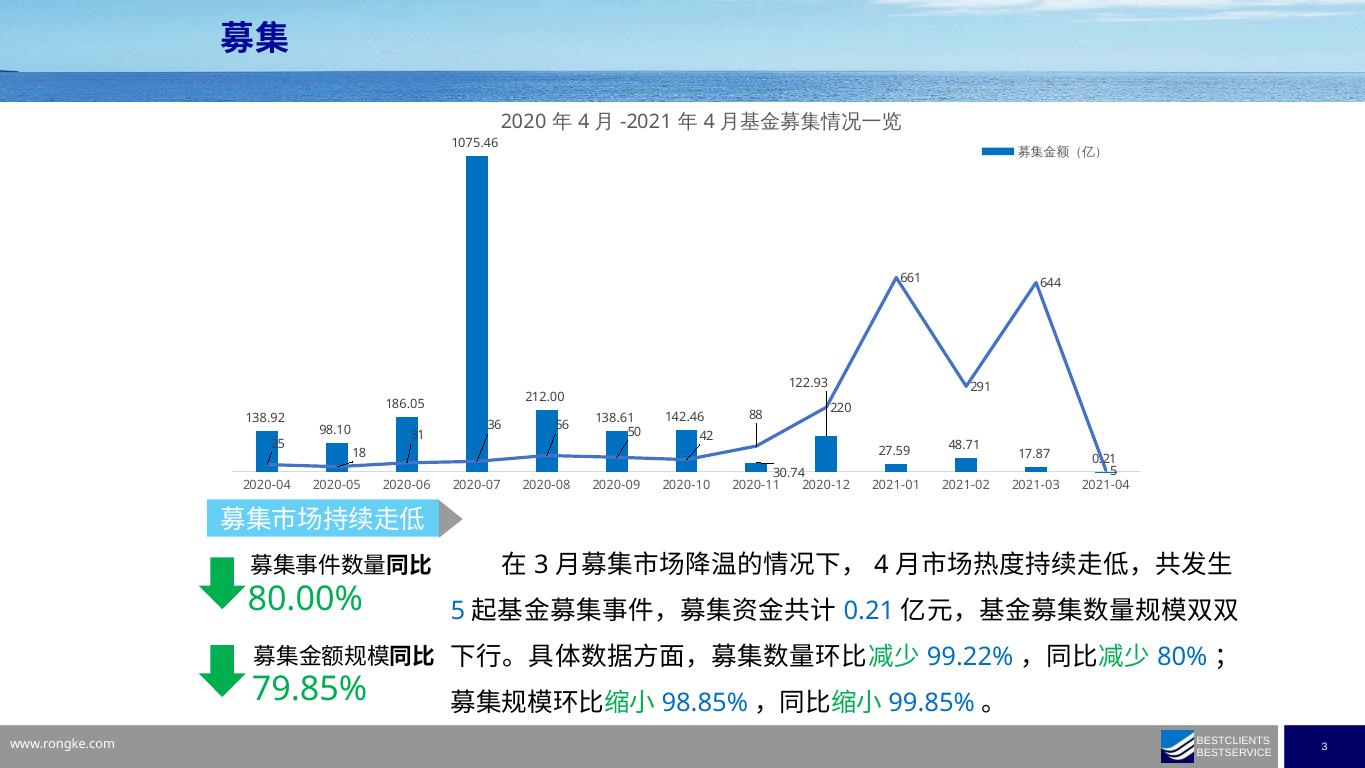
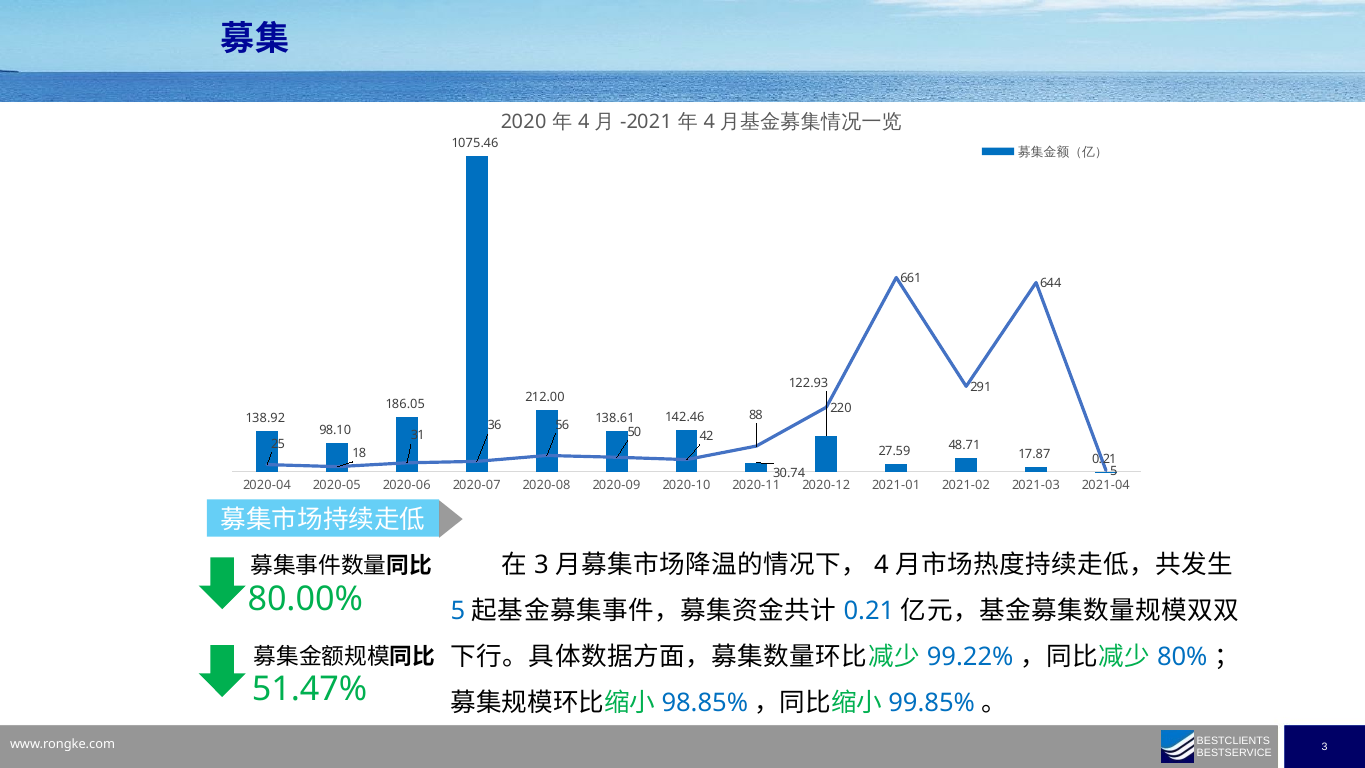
79.85%: 79.85% -> 51.47%
